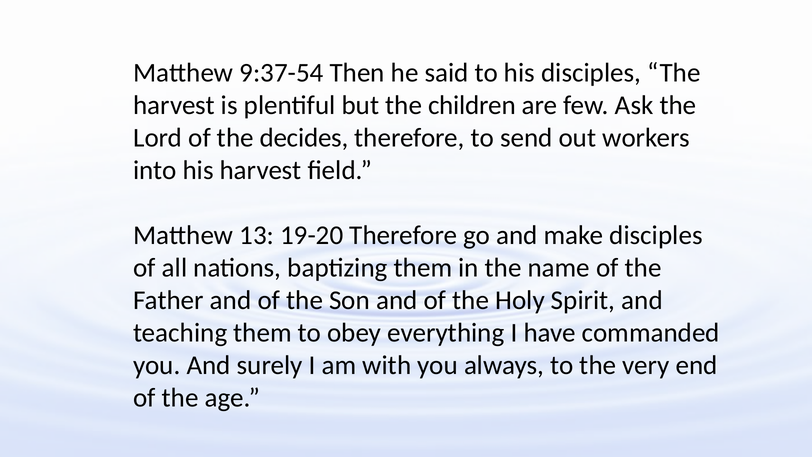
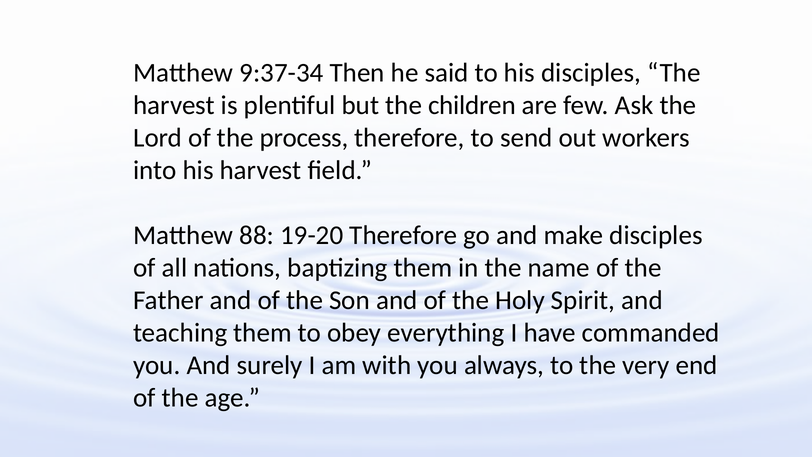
9:37-54: 9:37-54 -> 9:37-34
decides: decides -> process
13: 13 -> 88
